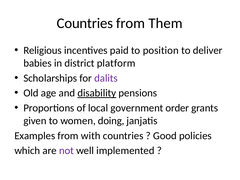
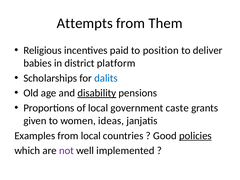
Countries at (85, 23): Countries -> Attempts
dalits colour: purple -> blue
order: order -> caste
doing: doing -> ideas
from with: with -> local
policies underline: none -> present
